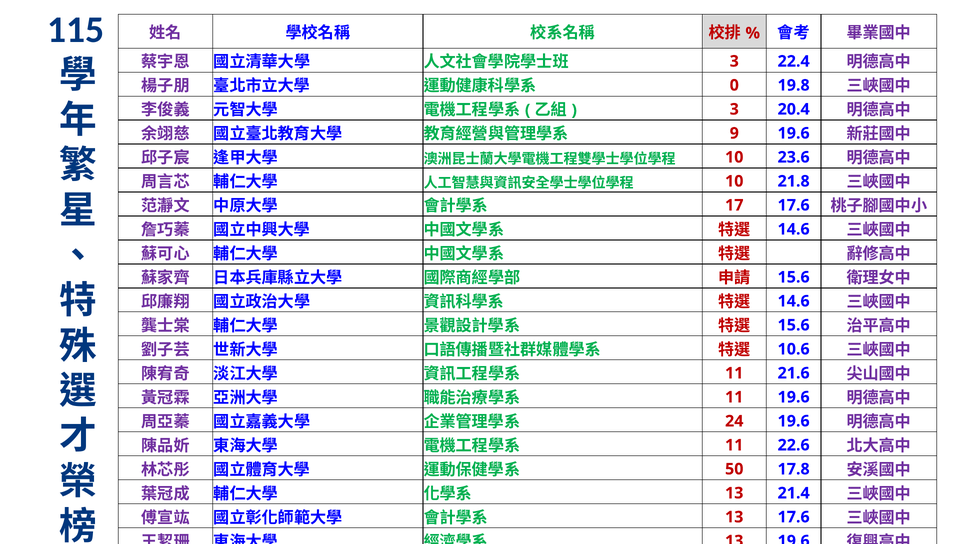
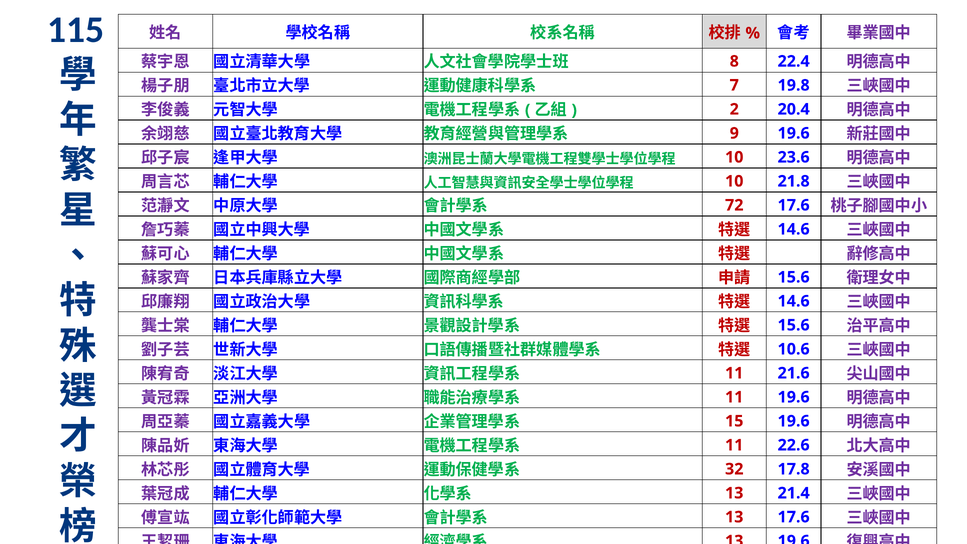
3 at (734, 61): 3 -> 8
0: 0 -> 7
3 at (734, 109): 3 -> 2
17: 17 -> 72
24: 24 -> 15
50: 50 -> 32
